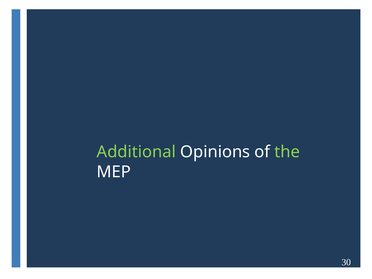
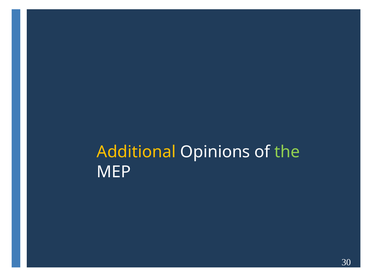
Additional colour: light green -> yellow
